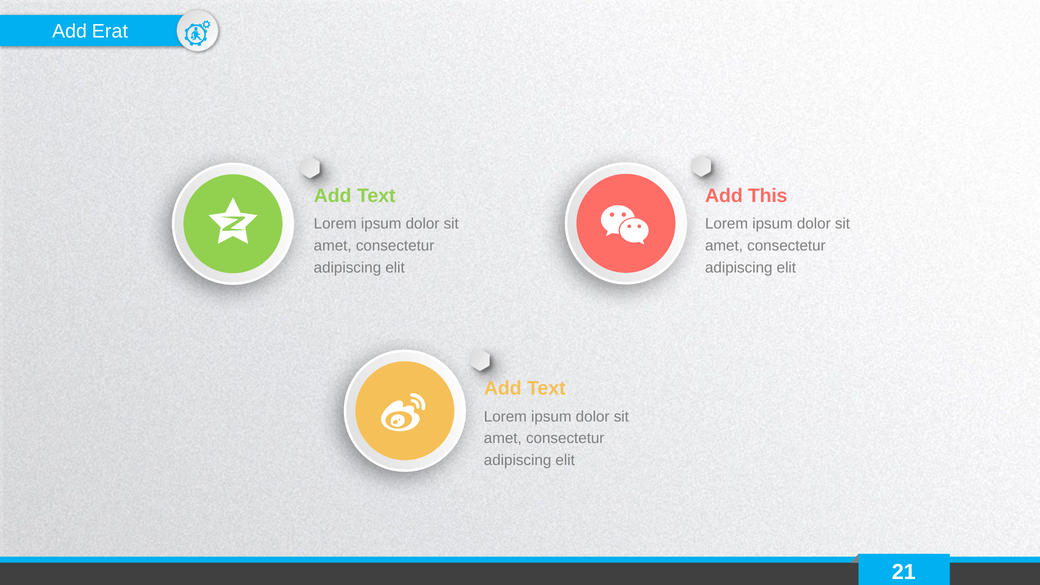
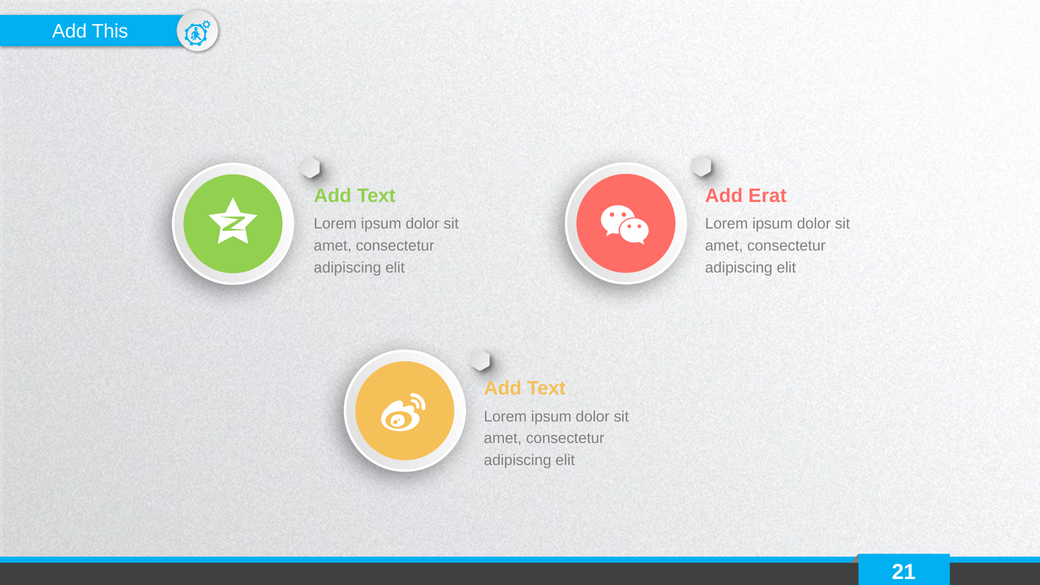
Erat: Erat -> This
This: This -> Erat
